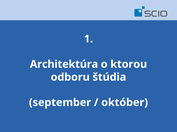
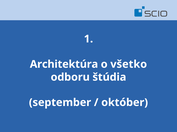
ktorou: ktorou -> všetko
